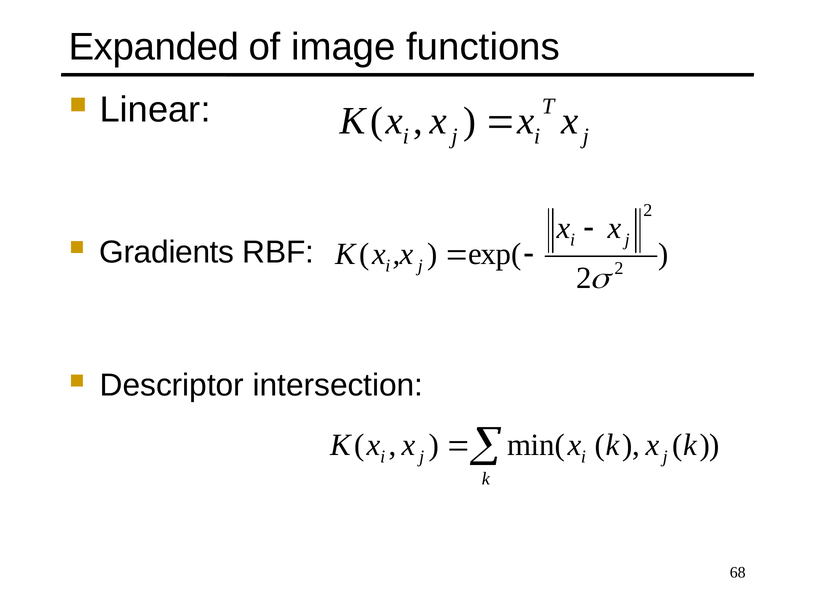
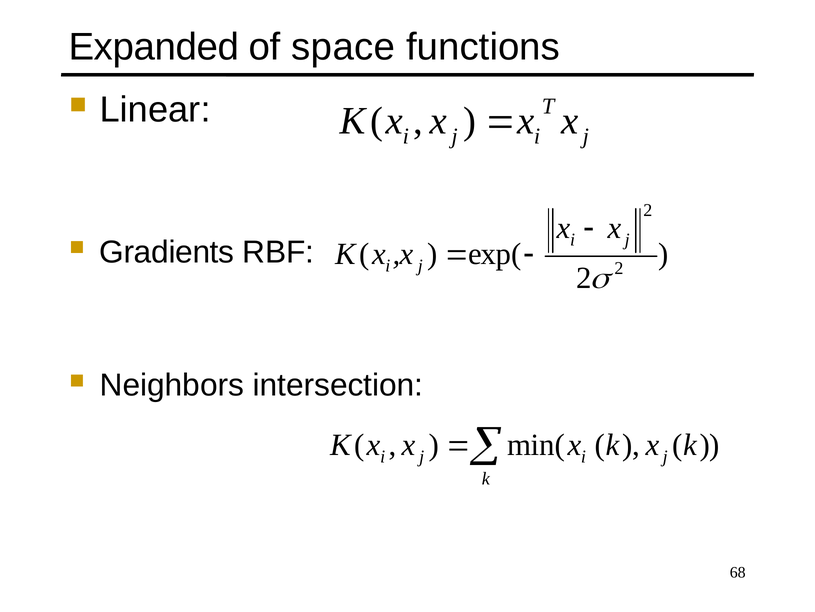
image: image -> space
Descriptor: Descriptor -> Neighbors
